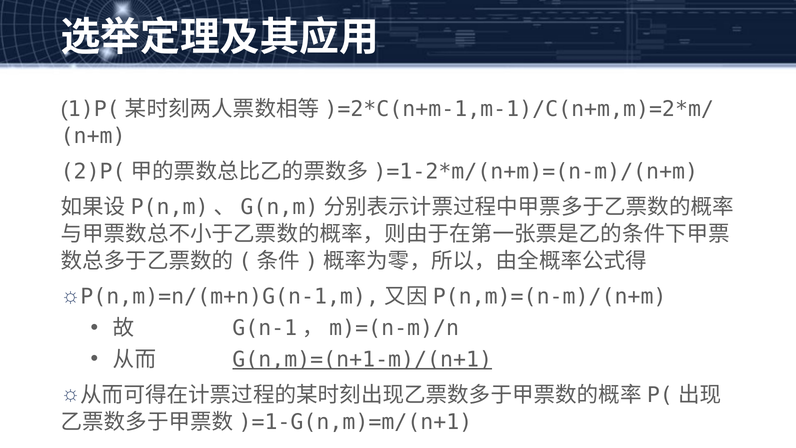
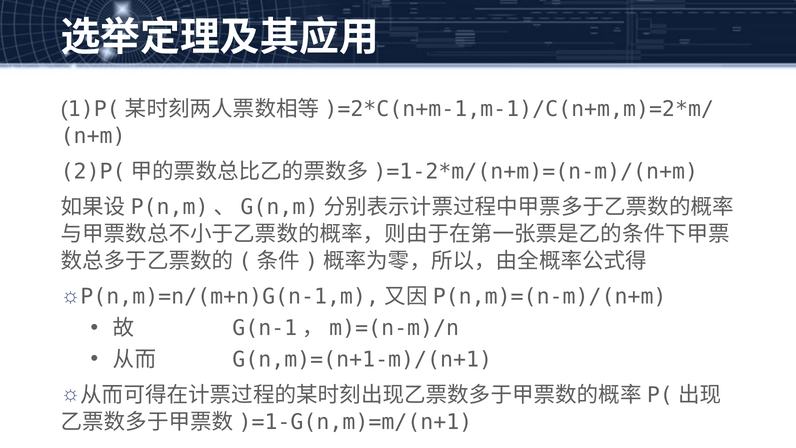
G(n,m)=(n+1-m)/(n+1 underline: present -> none
